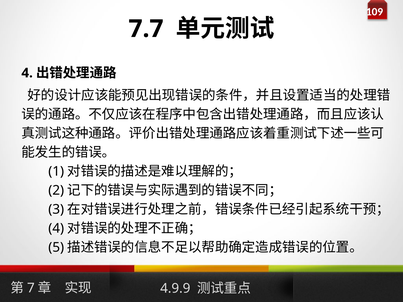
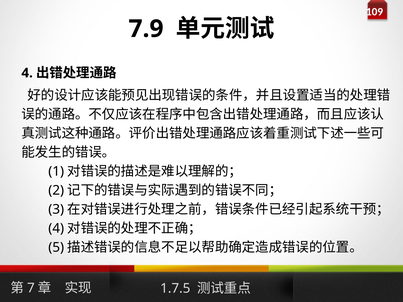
7.7: 7.7 -> 7.9
4.9.9: 4.9.9 -> 1.7.5
